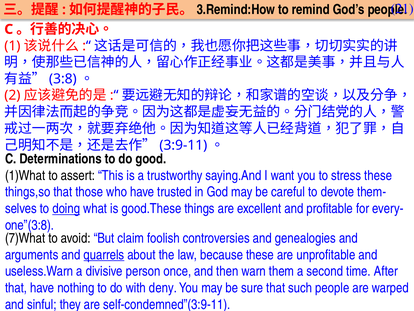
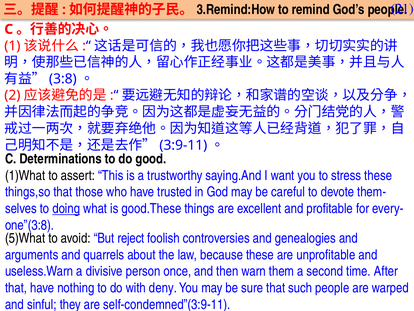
7)What: 7)What -> 5)What
claim: claim -> reject
quarrels underline: present -> none
